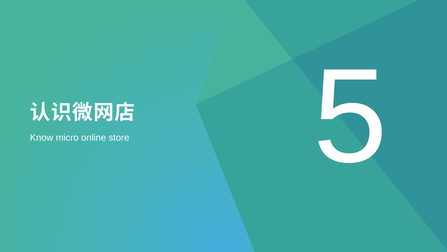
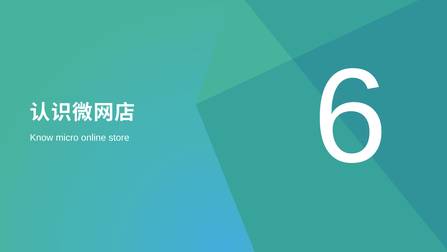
5: 5 -> 6
